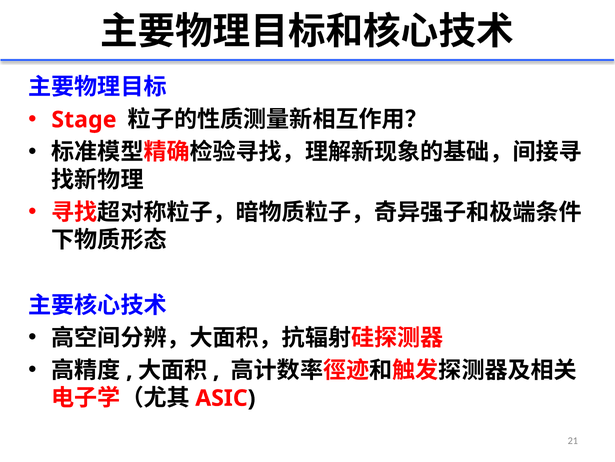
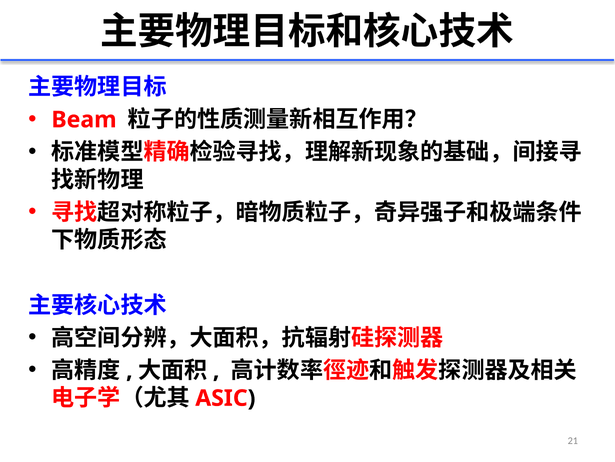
Stage: Stage -> Beam
